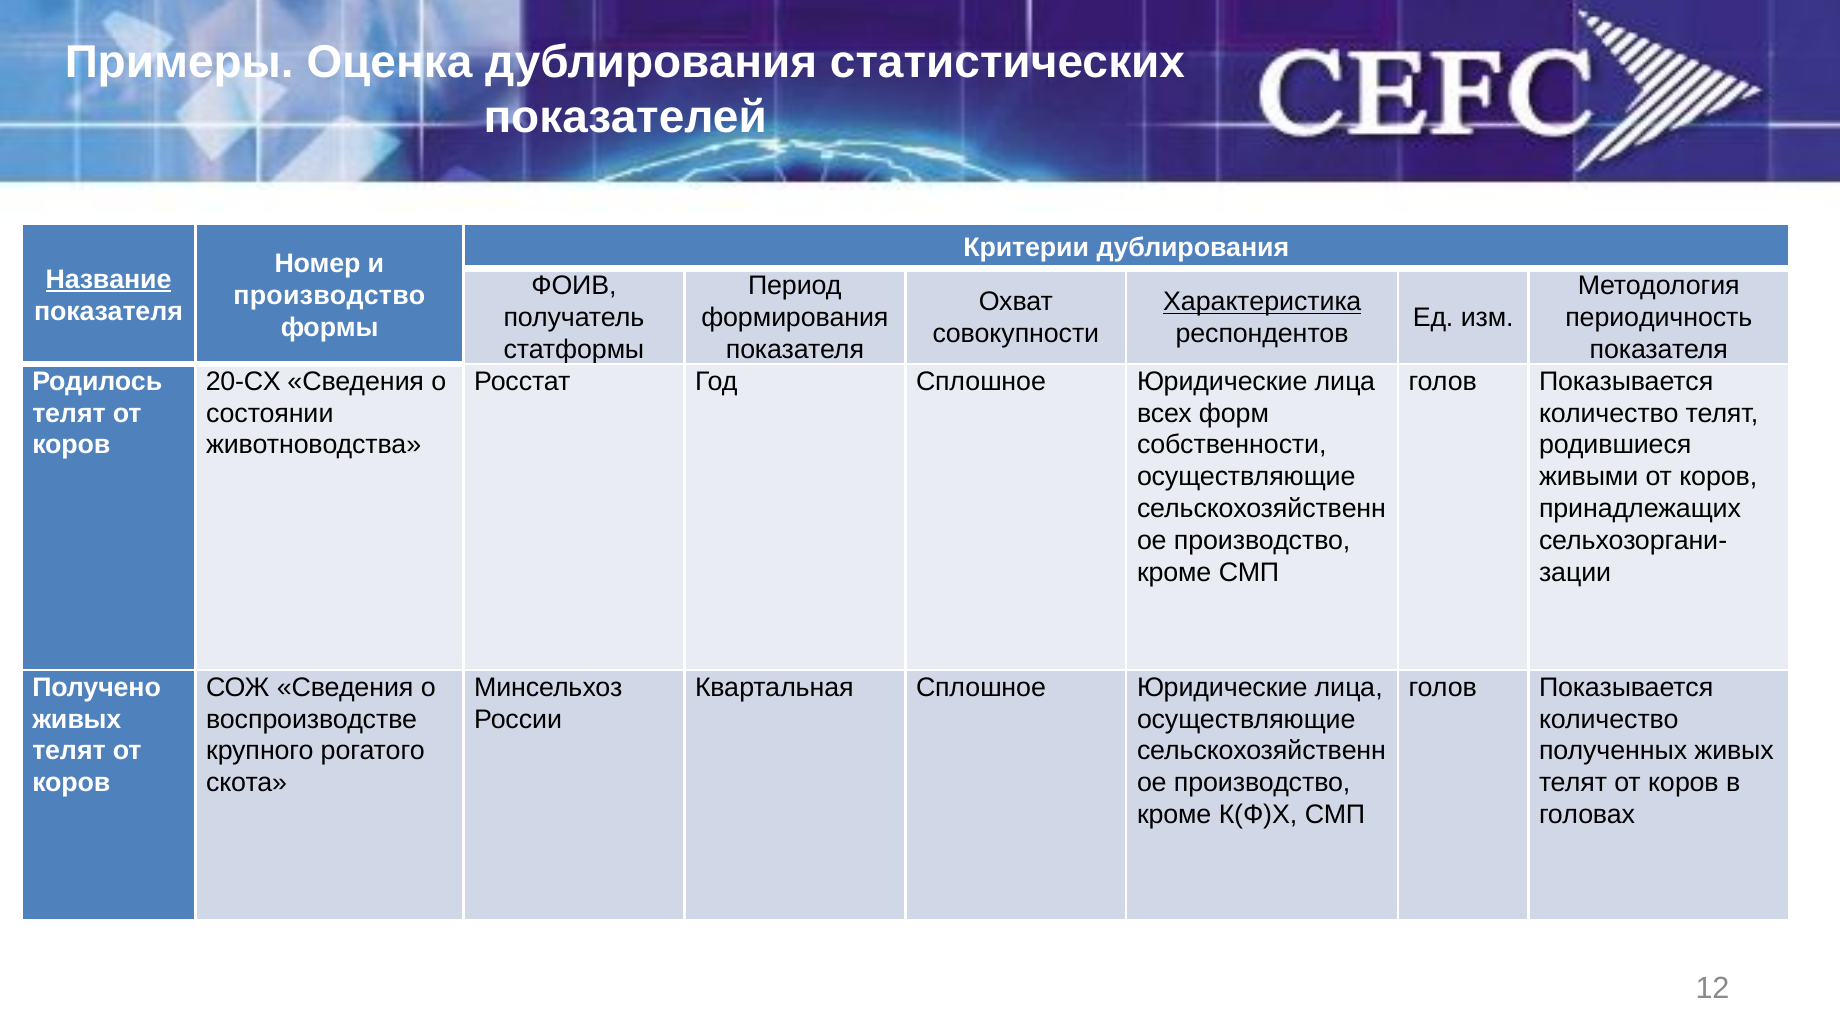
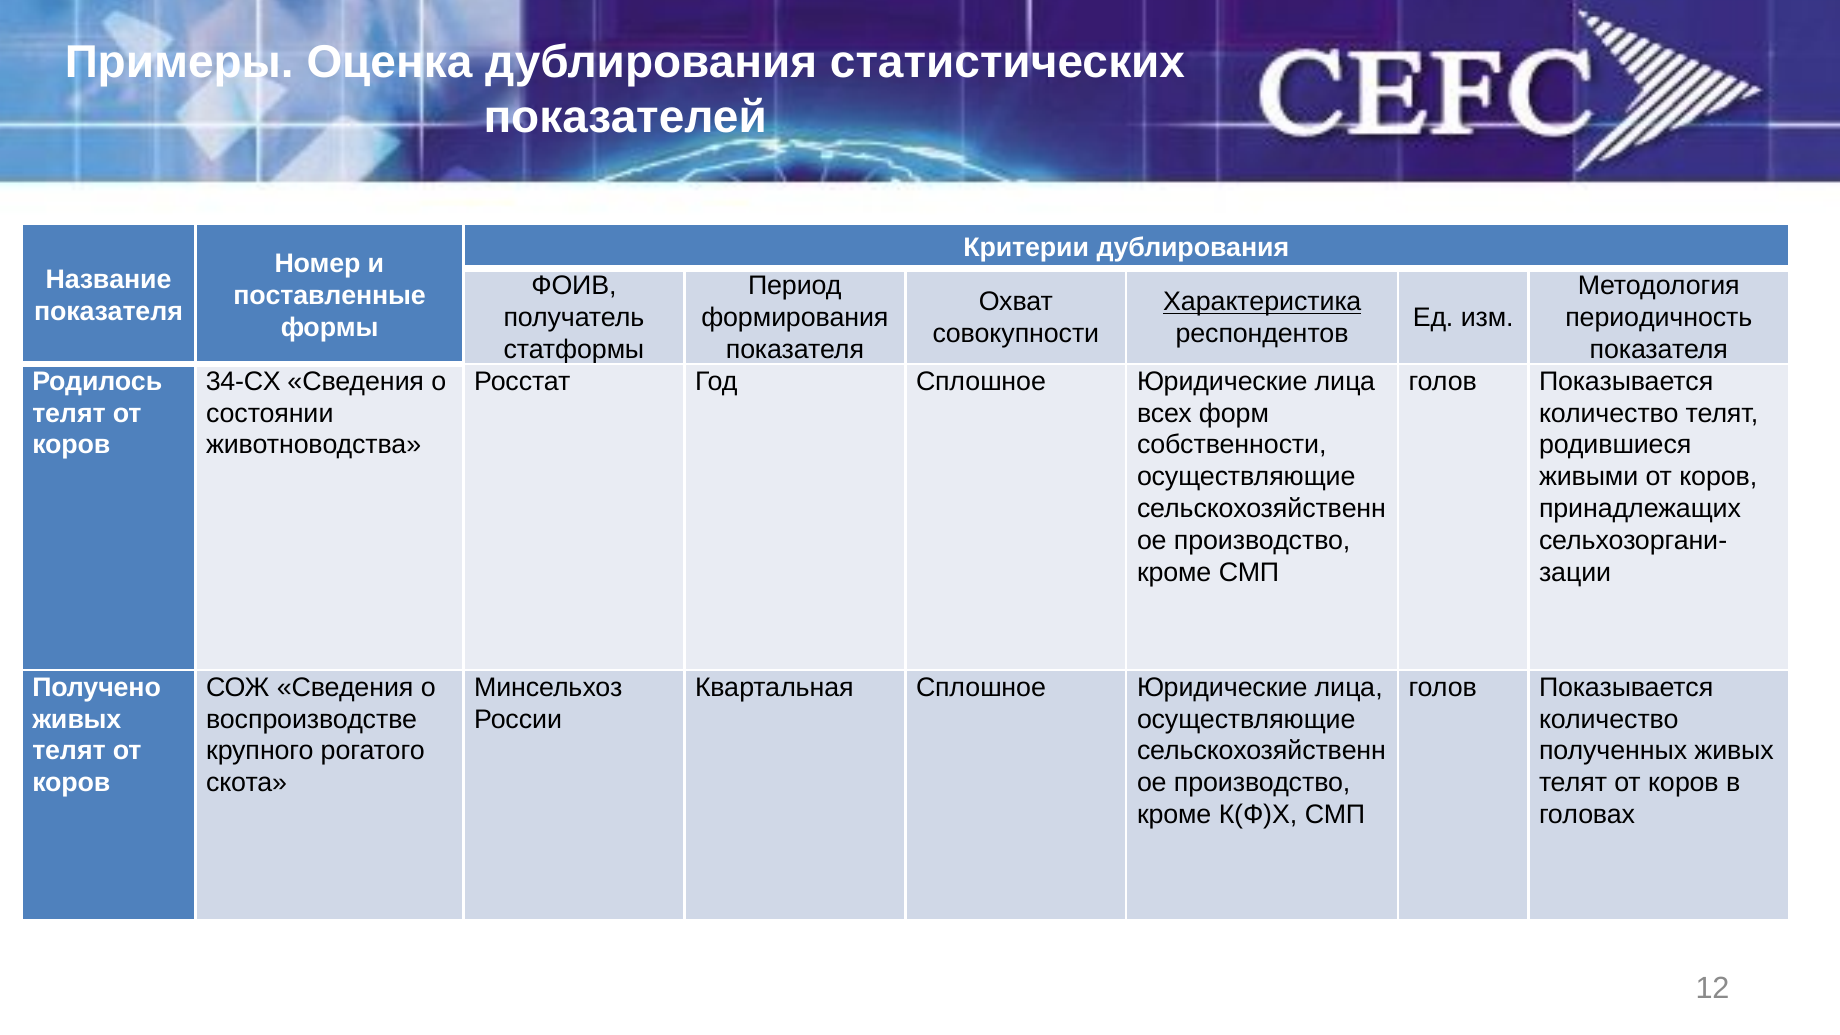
Название underline: present -> none
производство at (329, 296): производство -> поставленные
20-СХ: 20-СХ -> 34-СХ
